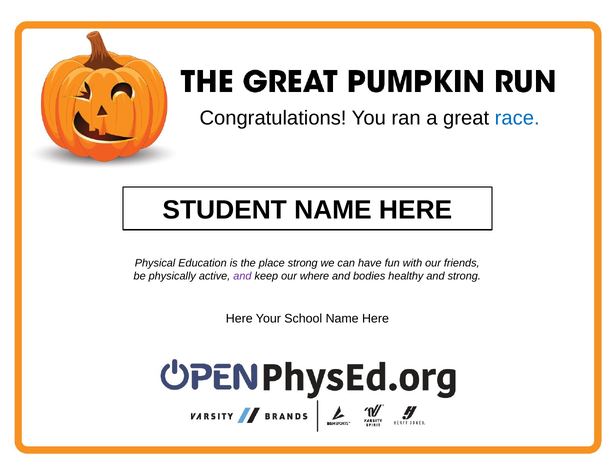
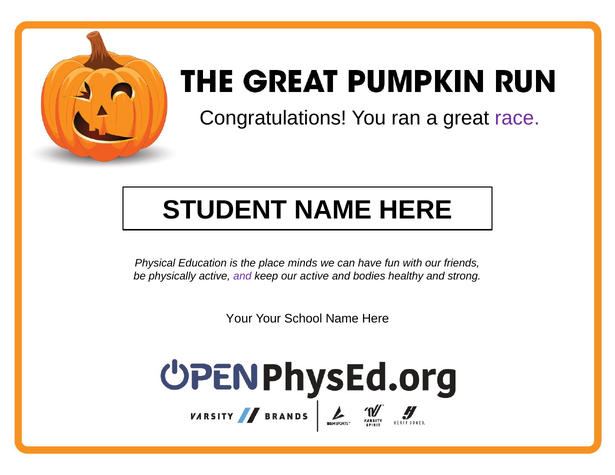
race colour: blue -> purple
place strong: strong -> minds
our where: where -> active
Here at (239, 319): Here -> Your
